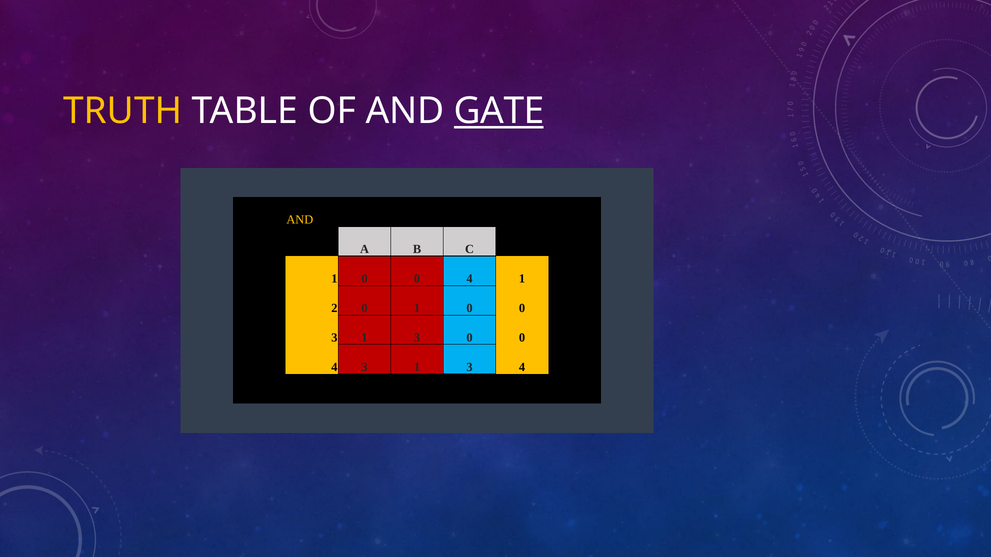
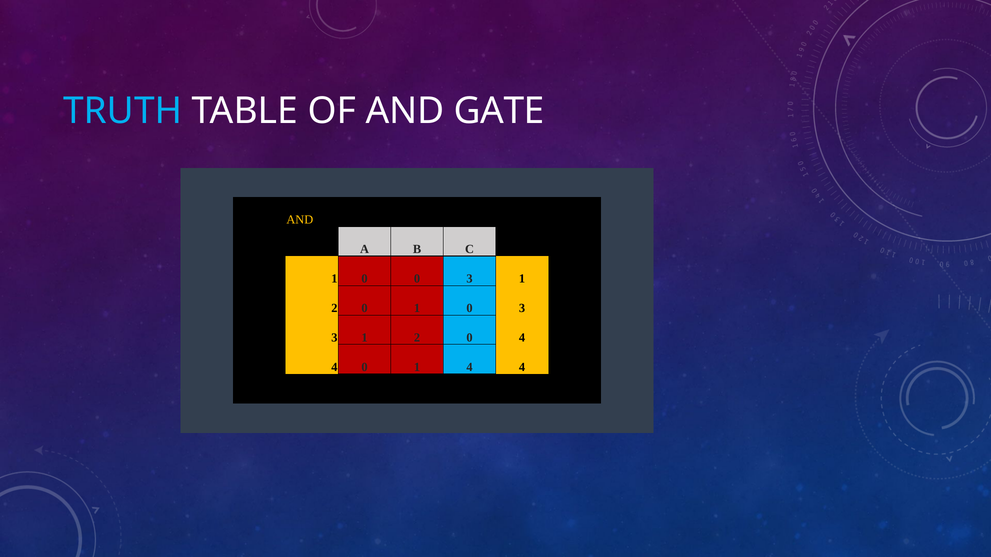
TRUTH colour: yellow -> light blue
GATE underline: present -> none
1 0 0 4: 4 -> 3
0 1 0 0: 0 -> 3
3 at (417, 338): 3 -> 2
0 at (522, 338): 0 -> 4
4 3: 3 -> 0
3 at (470, 367): 3 -> 4
